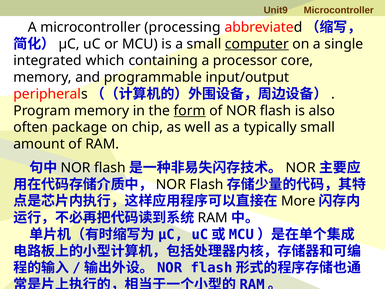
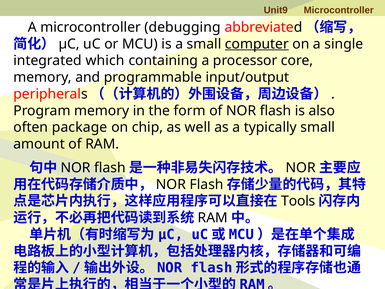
processing: processing -> debugging
form underline: present -> none
More: More -> Tools
